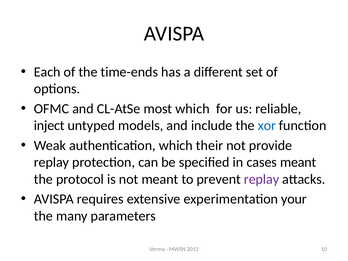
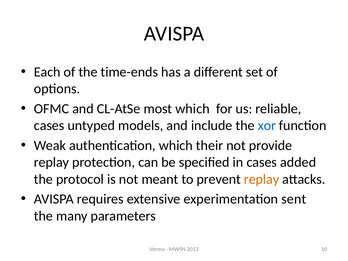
inject at (49, 126): inject -> cases
cases meant: meant -> added
replay at (262, 179) colour: purple -> orange
your: your -> sent
